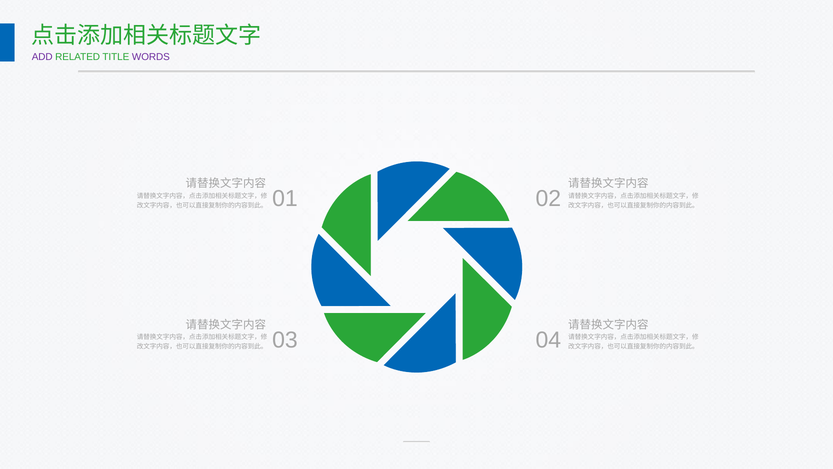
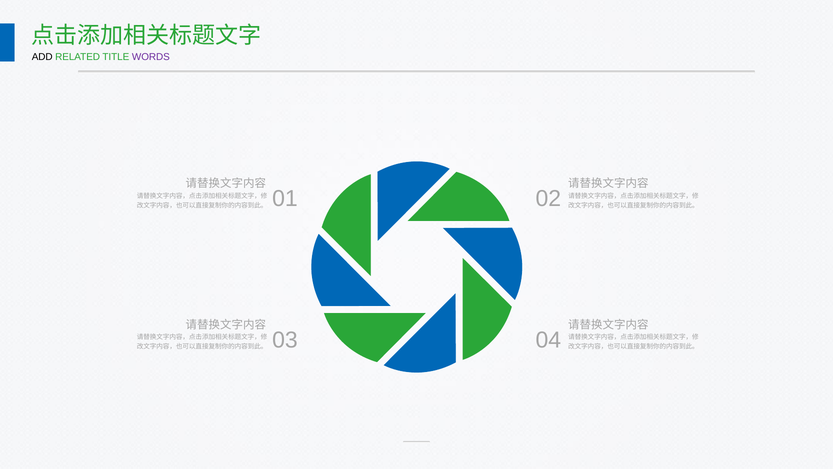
ADD colour: purple -> black
